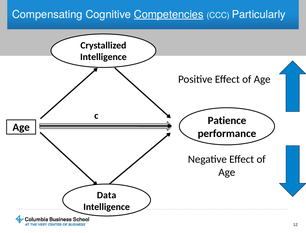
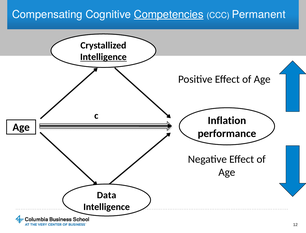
Particularly: Particularly -> Permanent
Intelligence at (103, 57) underline: none -> present
Patience: Patience -> Inflation
